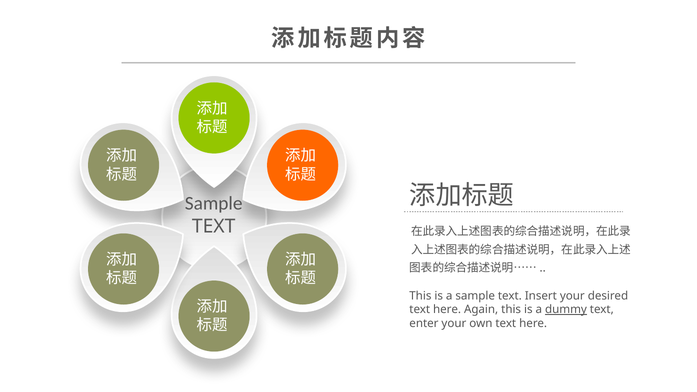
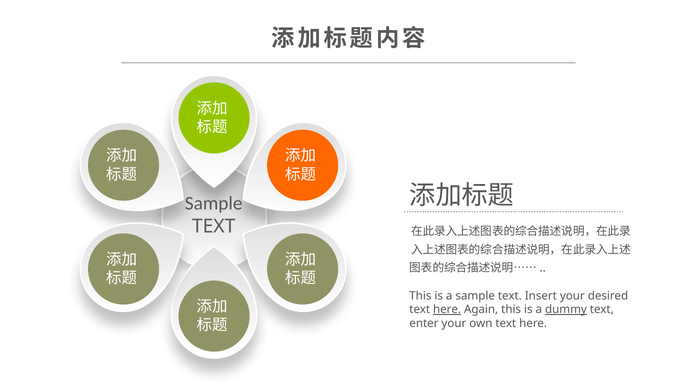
here at (447, 310) underline: none -> present
